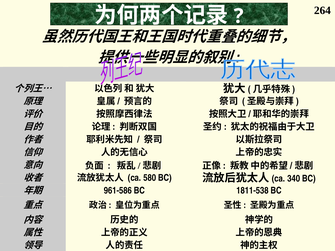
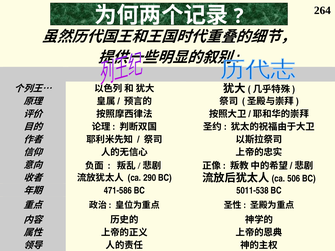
580: 580 -> 290
340: 340 -> 506
961-586: 961-586 -> 471-586
1811-538: 1811-538 -> 5011-538
